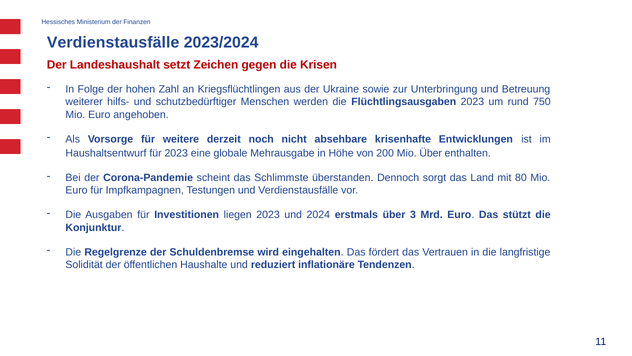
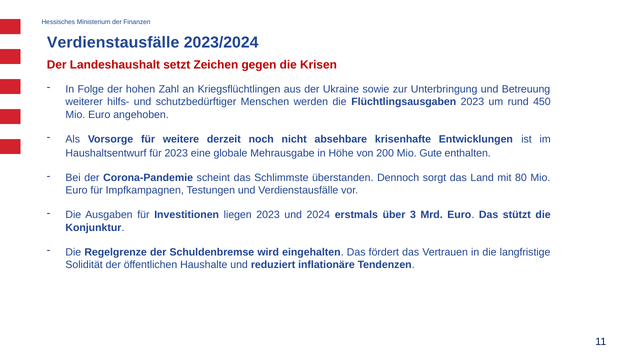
750: 750 -> 450
Mio Über: Über -> Gute
